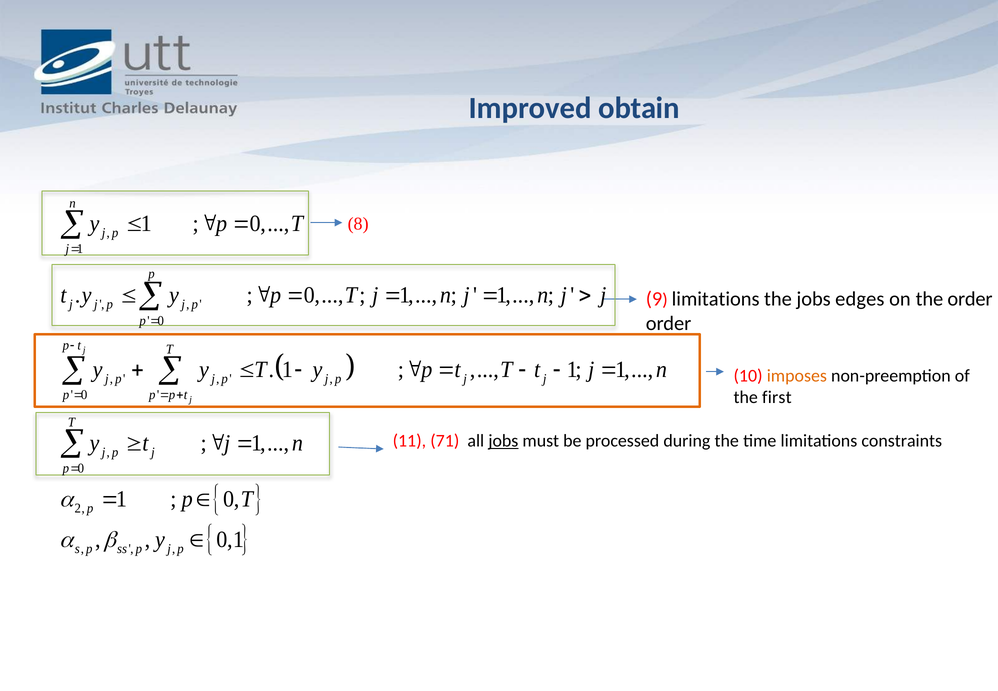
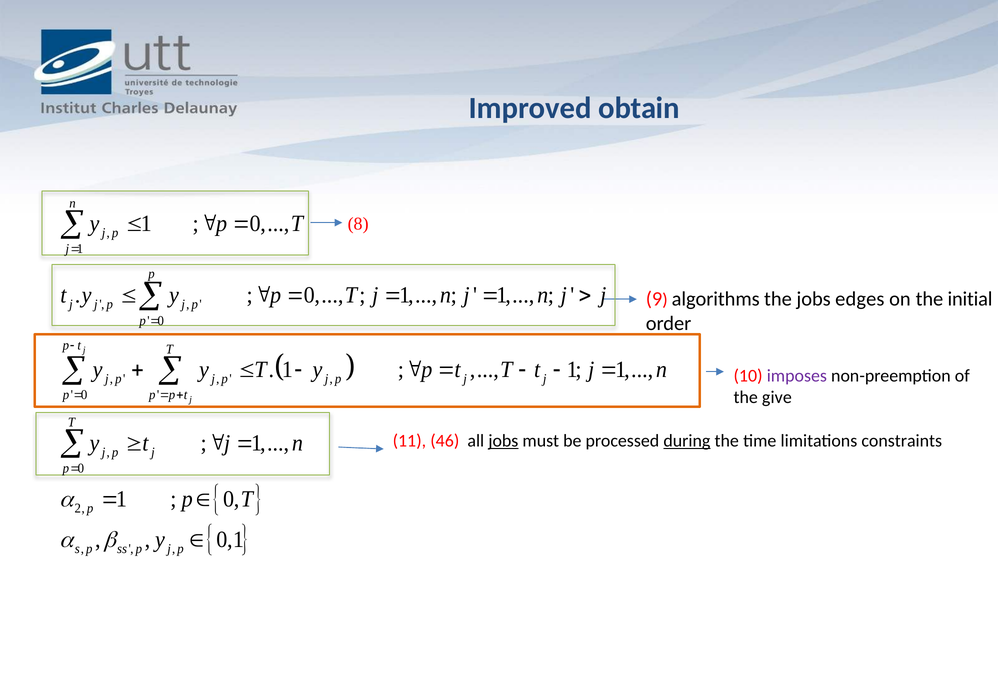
9 limitations: limitations -> algorithms
the order: order -> initial
imposes colour: orange -> purple
first: first -> give
71: 71 -> 46
during underline: none -> present
